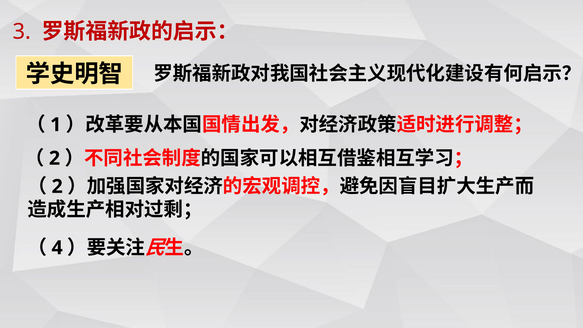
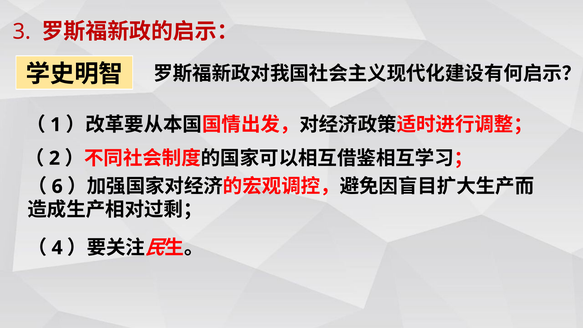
2 at (57, 186): 2 -> 6
